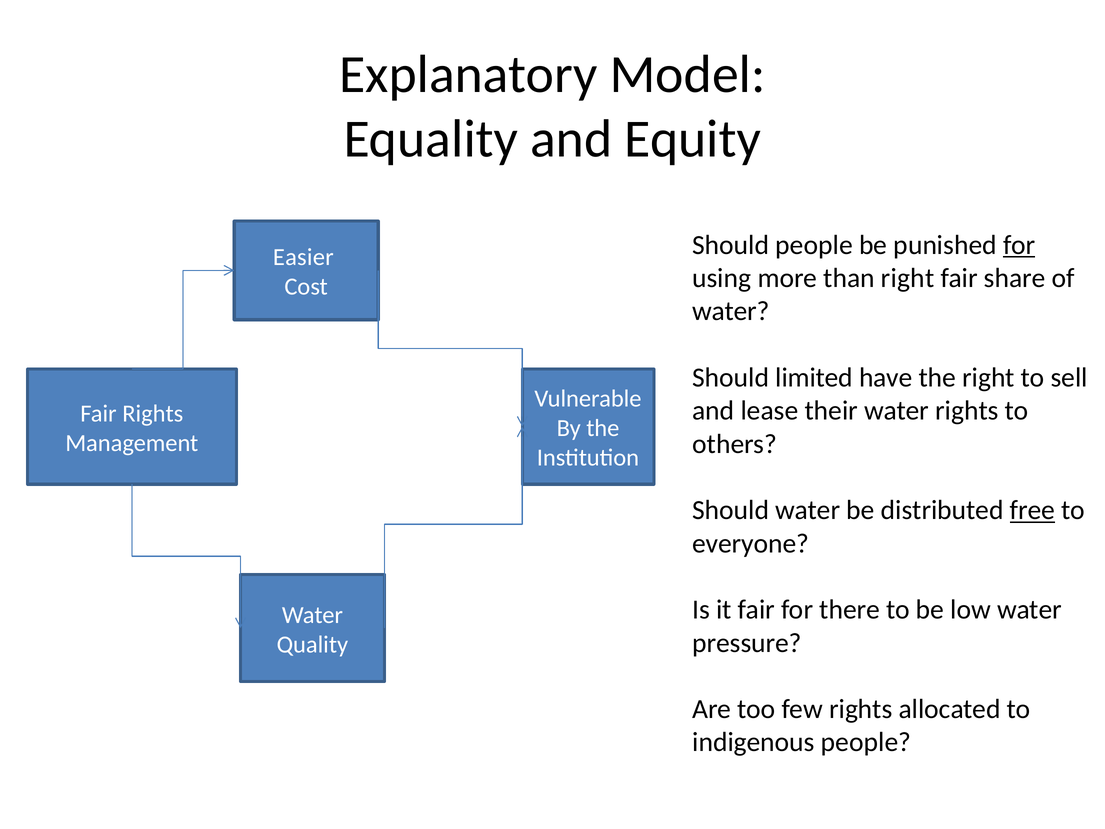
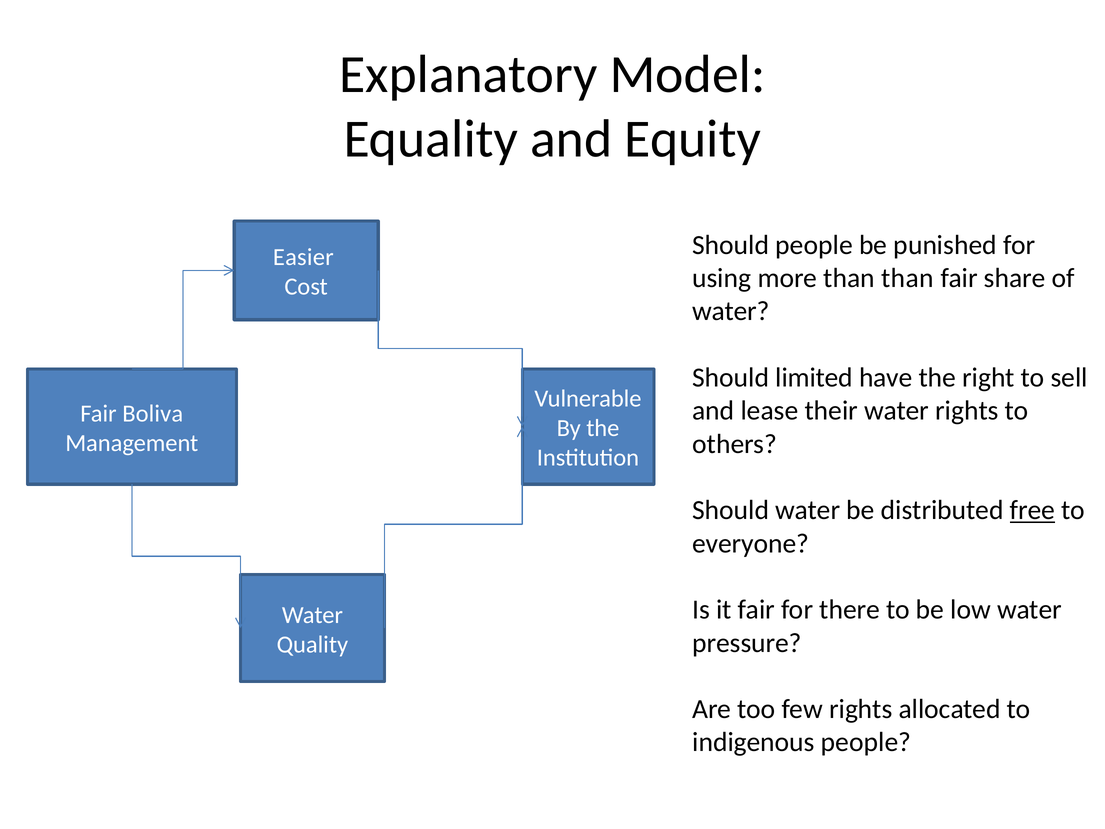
for at (1019, 245) underline: present -> none
than right: right -> than
Fair Rights: Rights -> Boliva
